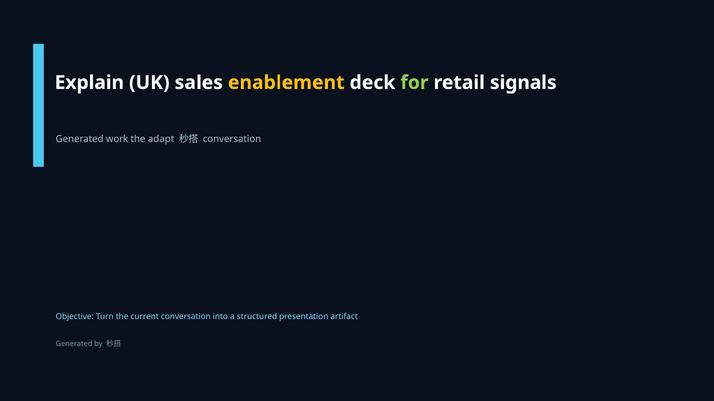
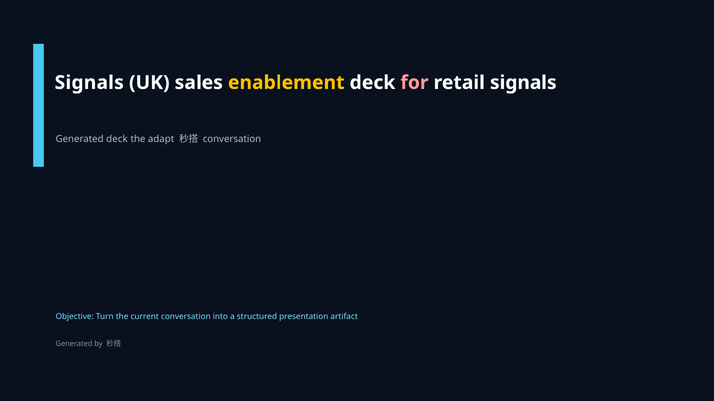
Explain at (89, 83): Explain -> Signals
for colour: light green -> pink
Generated work: work -> deck
